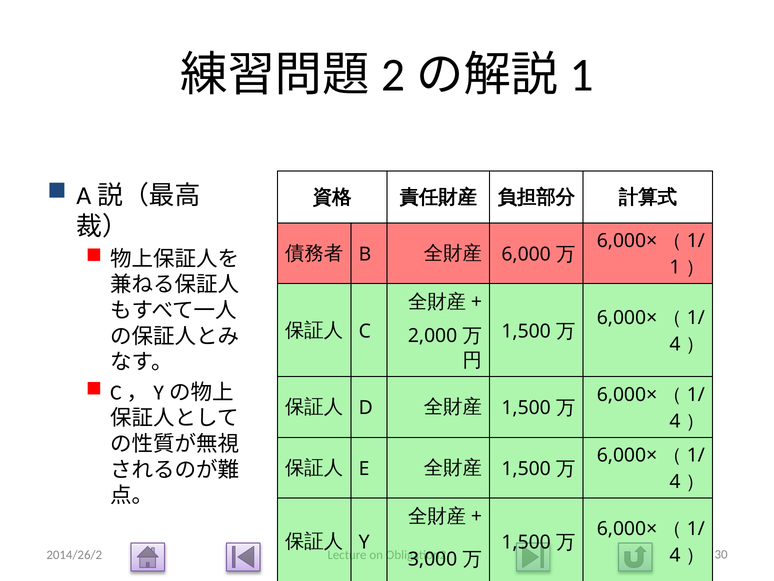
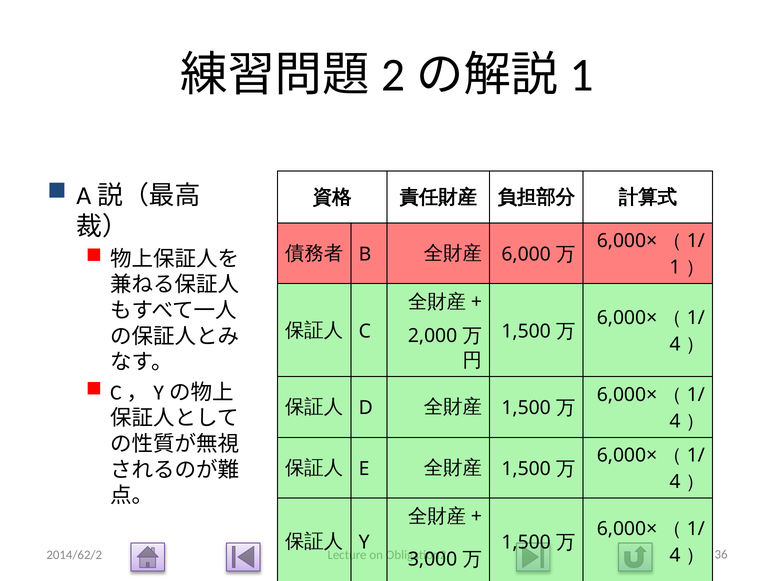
2014/26/2: 2014/26/2 -> 2014/62/2
30: 30 -> 36
